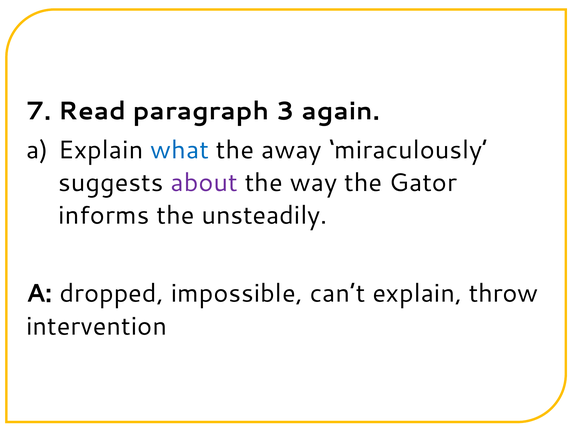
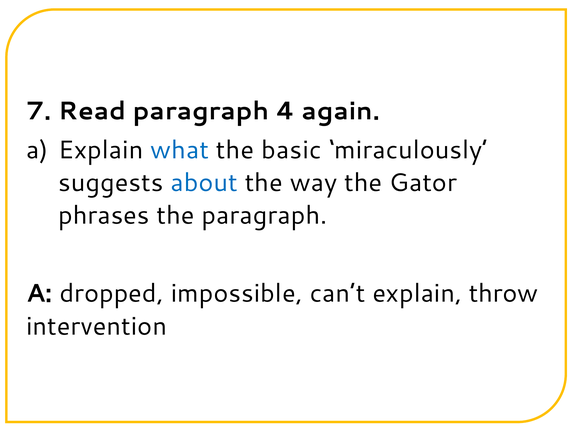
3: 3 -> 4
away: away -> basic
about colour: purple -> blue
informs: informs -> phrases
the unsteadily: unsteadily -> paragraph
